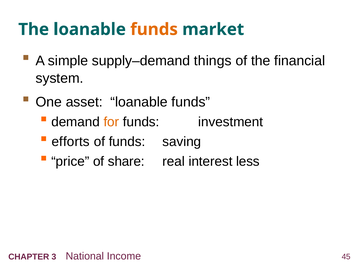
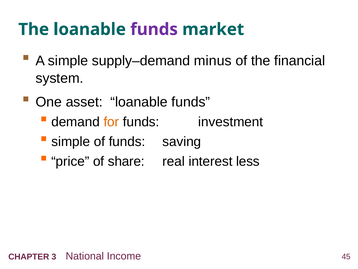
funds at (154, 29) colour: orange -> purple
things: things -> minus
efforts at (71, 141): efforts -> simple
